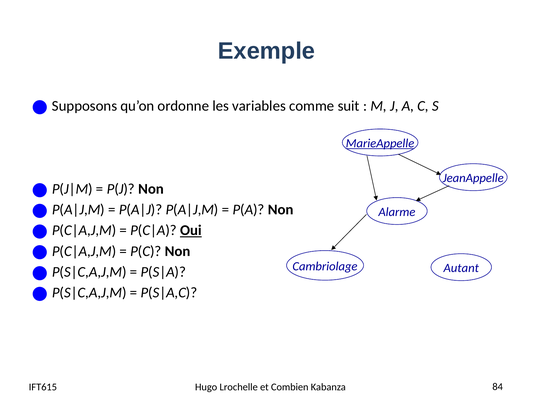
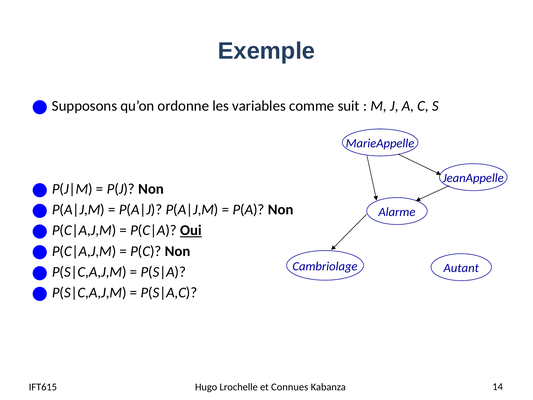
MarieAppelle underline: present -> none
Combien: Combien -> Connues
84: 84 -> 14
